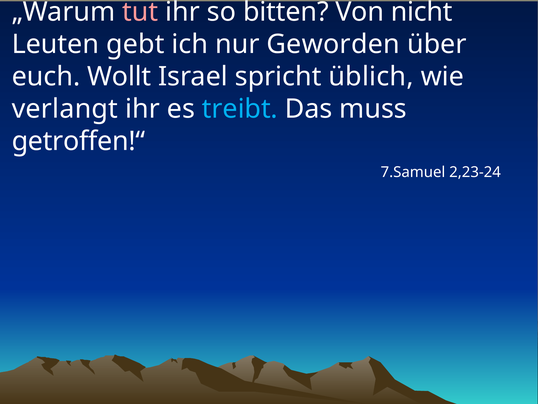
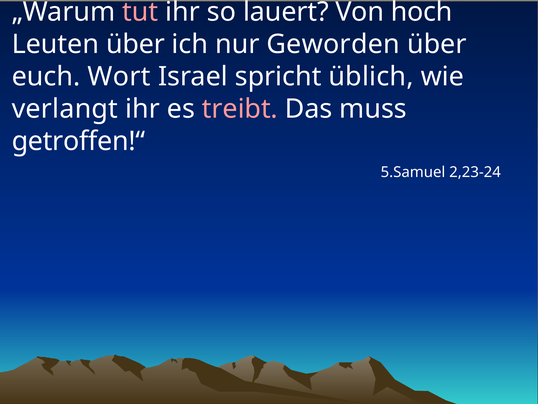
bitten: bitten -> lauert
nicht: nicht -> hoch
Leuten gebt: gebt -> über
Wollt: Wollt -> Wort
treibt colour: light blue -> pink
7.Samuel: 7.Samuel -> 5.Samuel
